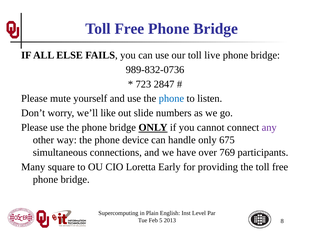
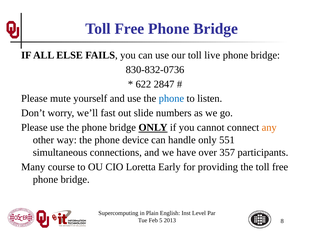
989-832-0736: 989-832-0736 -> 830-832-0736
723: 723 -> 622
like: like -> fast
any colour: purple -> orange
675: 675 -> 551
769: 769 -> 357
square: square -> course
